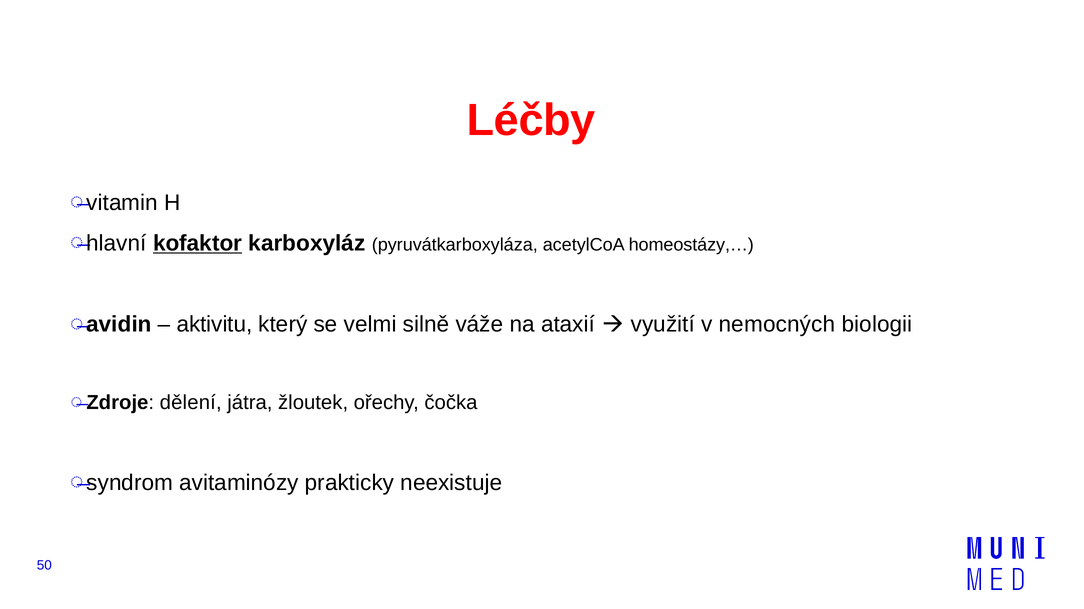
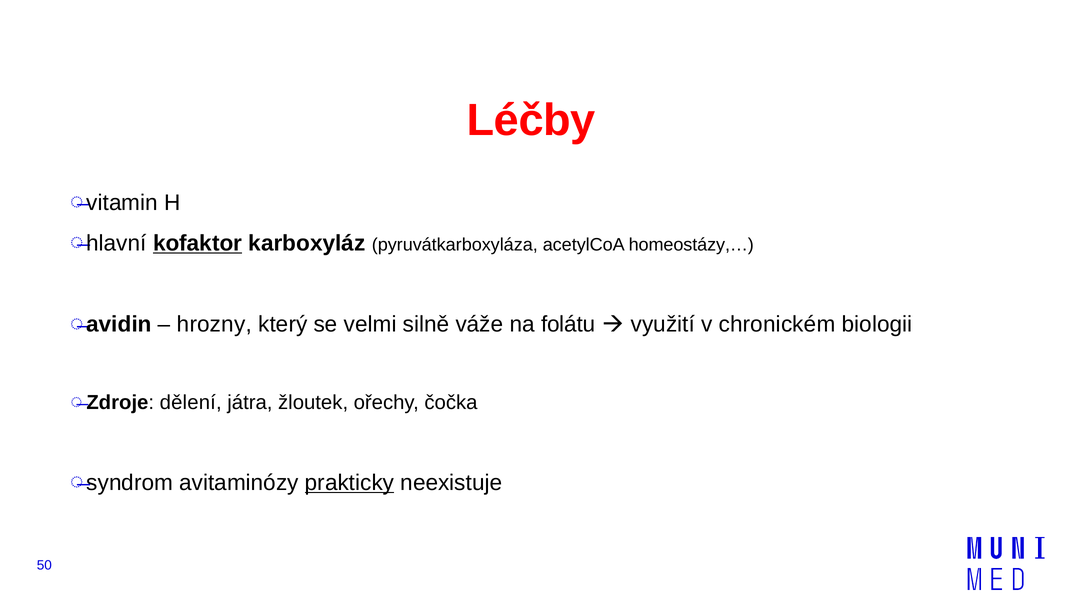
aktivitu: aktivitu -> hrozny
ataxií: ataxií -> folátu
nemocných: nemocných -> chronickém
prakticky underline: none -> present
